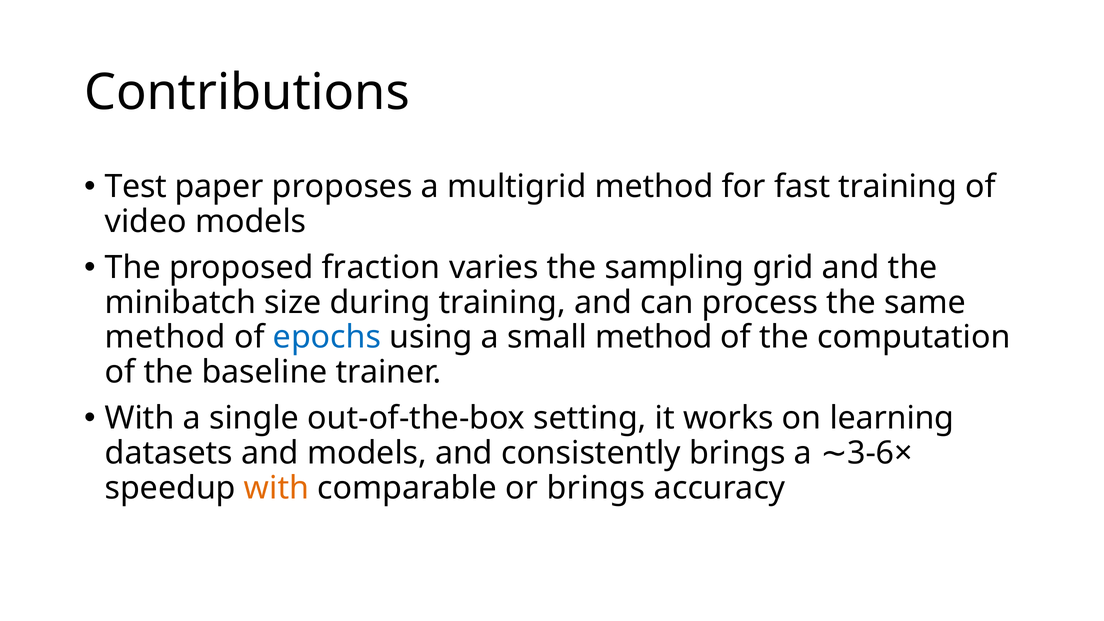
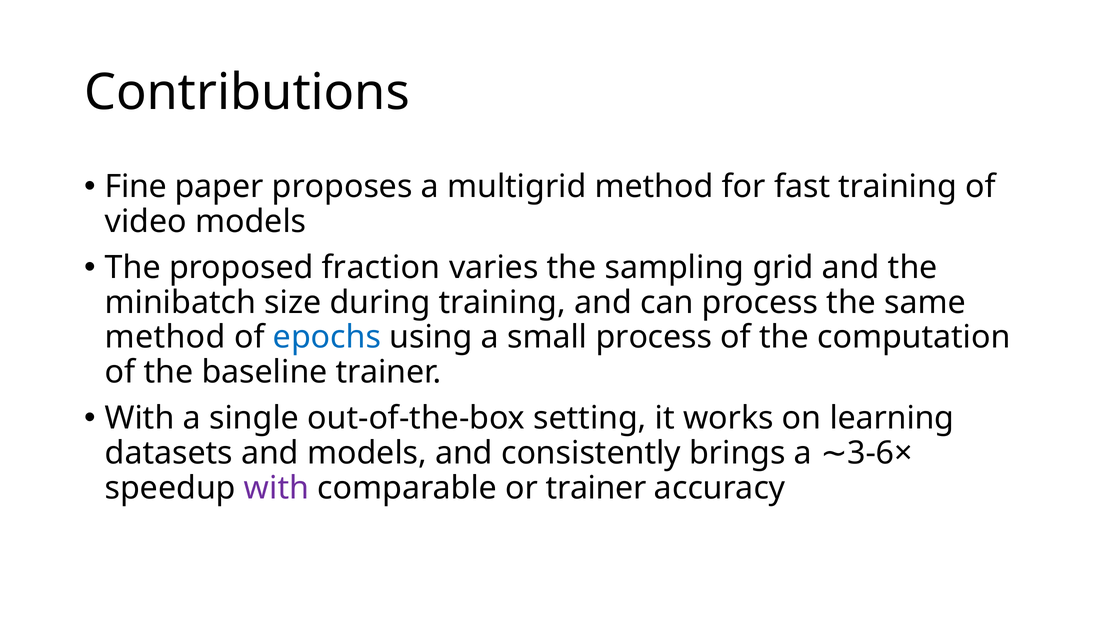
Test: Test -> Fine
small method: method -> process
with at (277, 488) colour: orange -> purple
or brings: brings -> trainer
